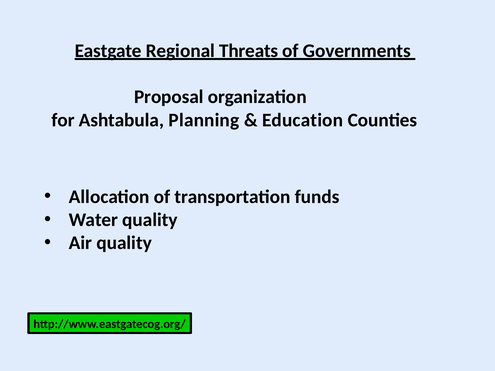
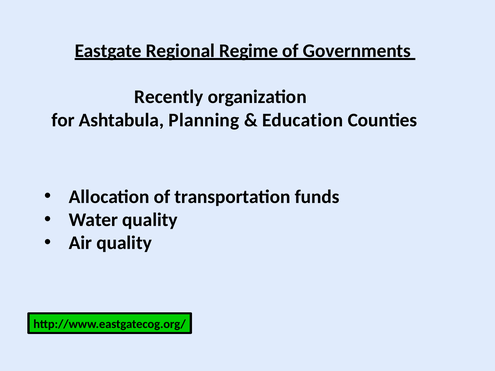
Threats: Threats -> Regime
Proposal: Proposal -> Recently
